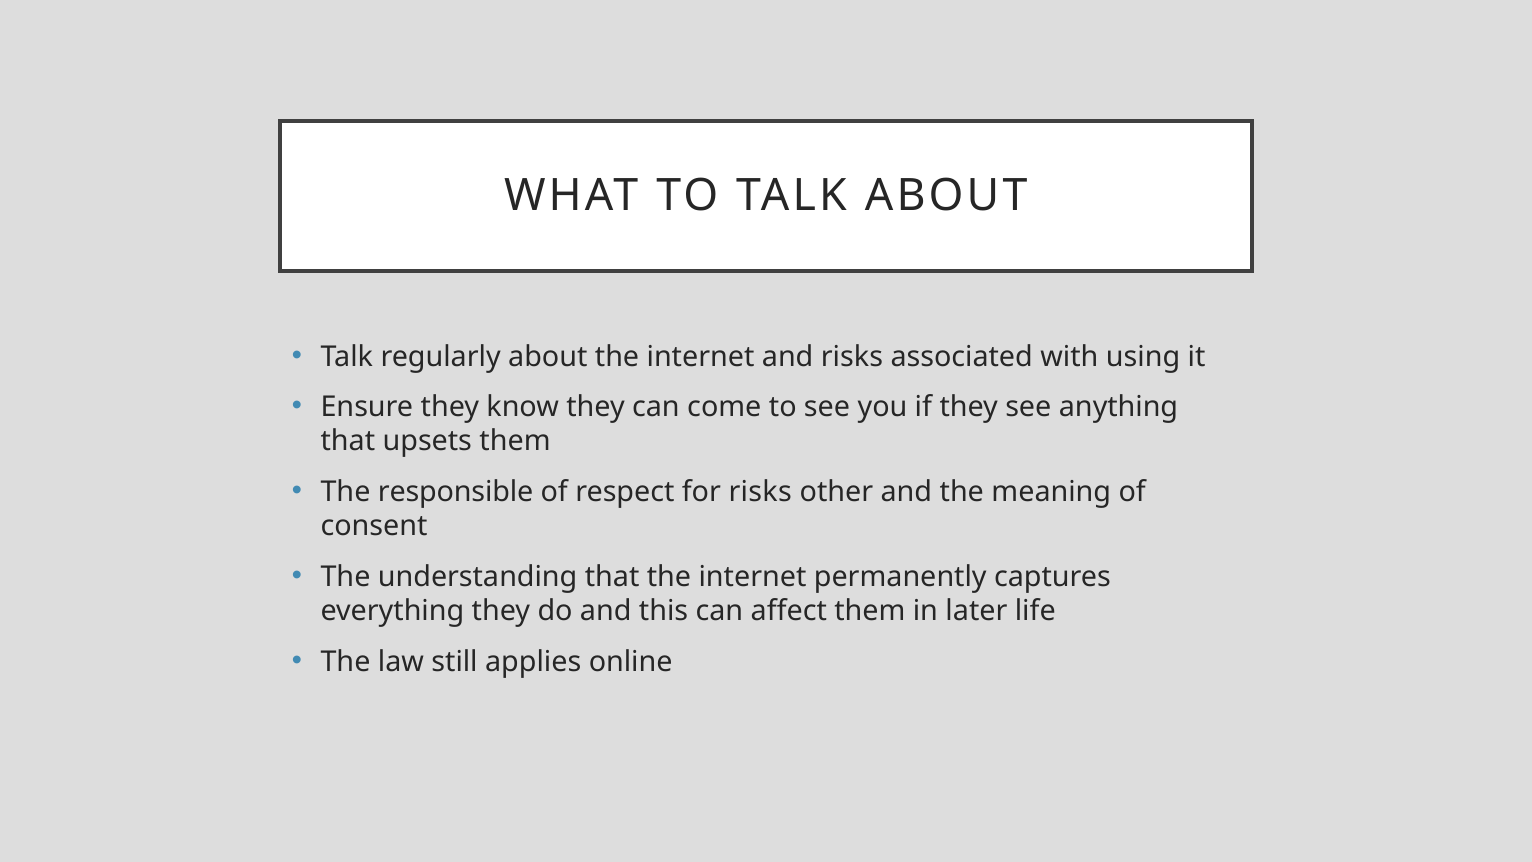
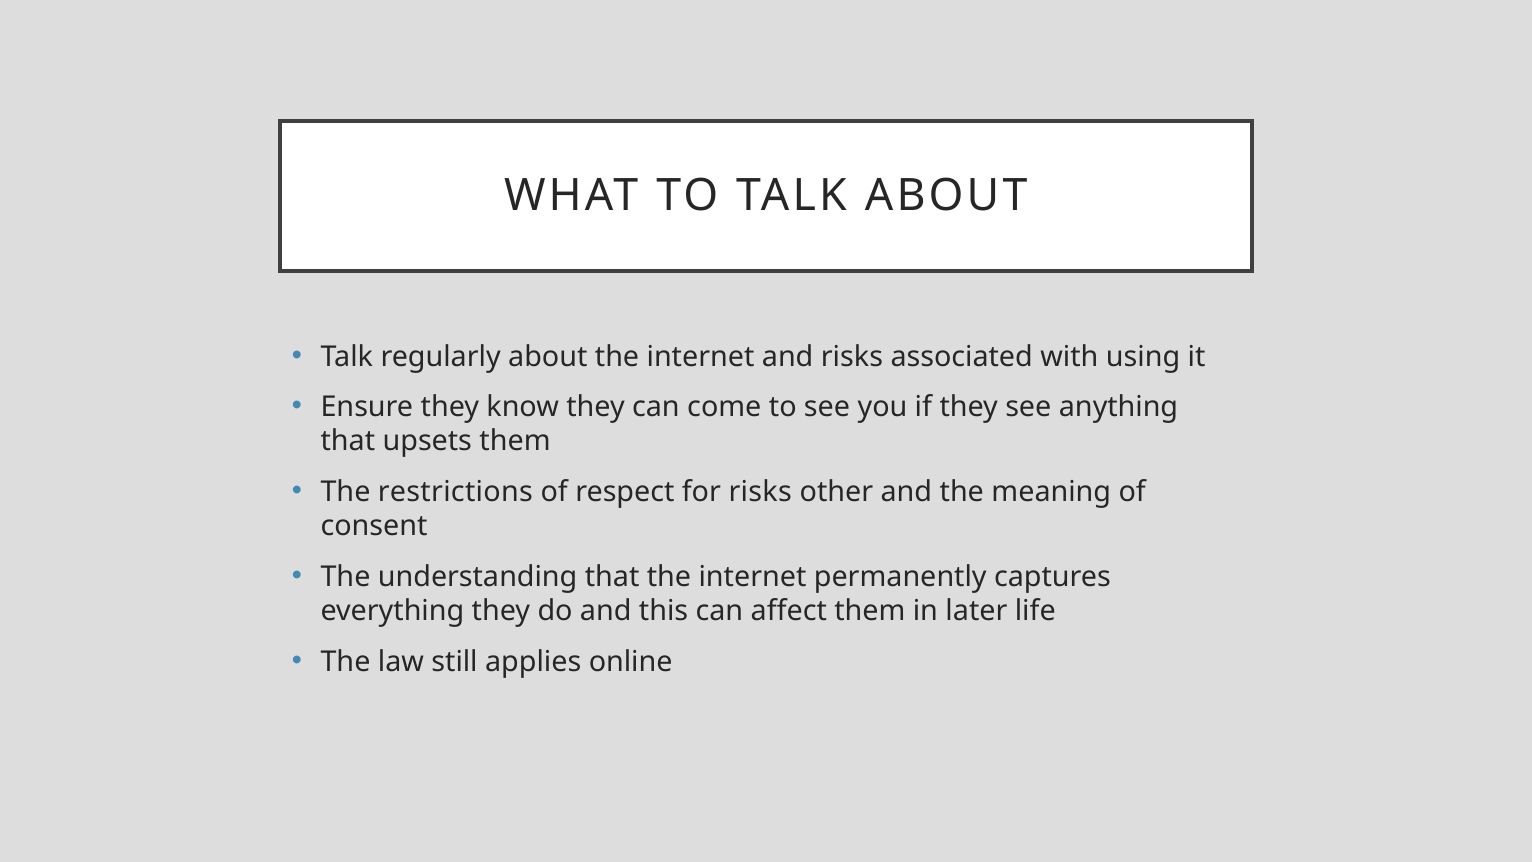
responsible: responsible -> restrictions
